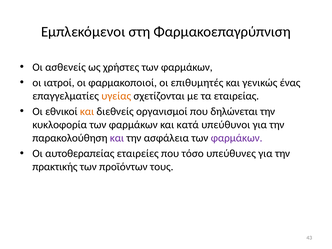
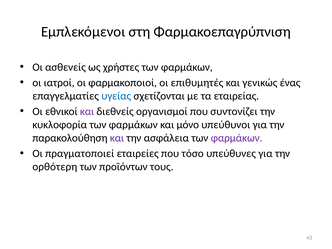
υγείας colour: orange -> blue
και at (87, 111) colour: orange -> purple
δηλώνεται: δηλώνεται -> συντονίζει
κατά: κατά -> μόνο
αυτοθεραπείας: αυτοθεραπείας -> πραγματοποιεί
πρακτικής: πρακτικής -> ορθότερη
